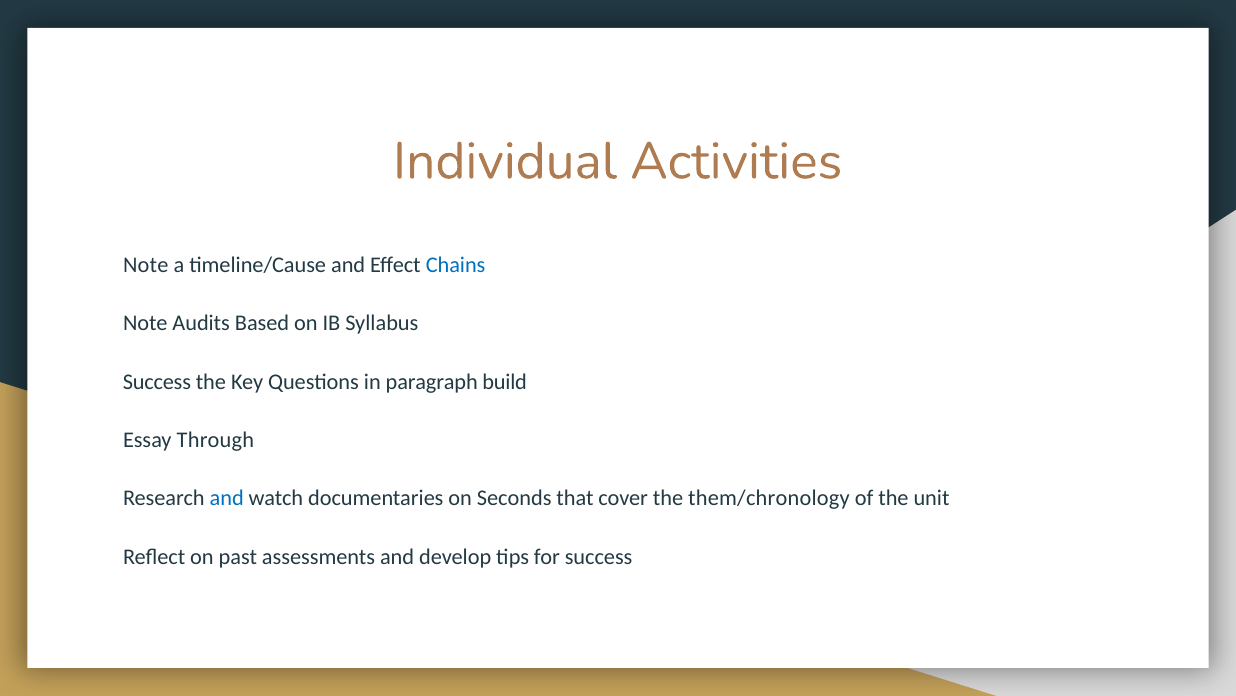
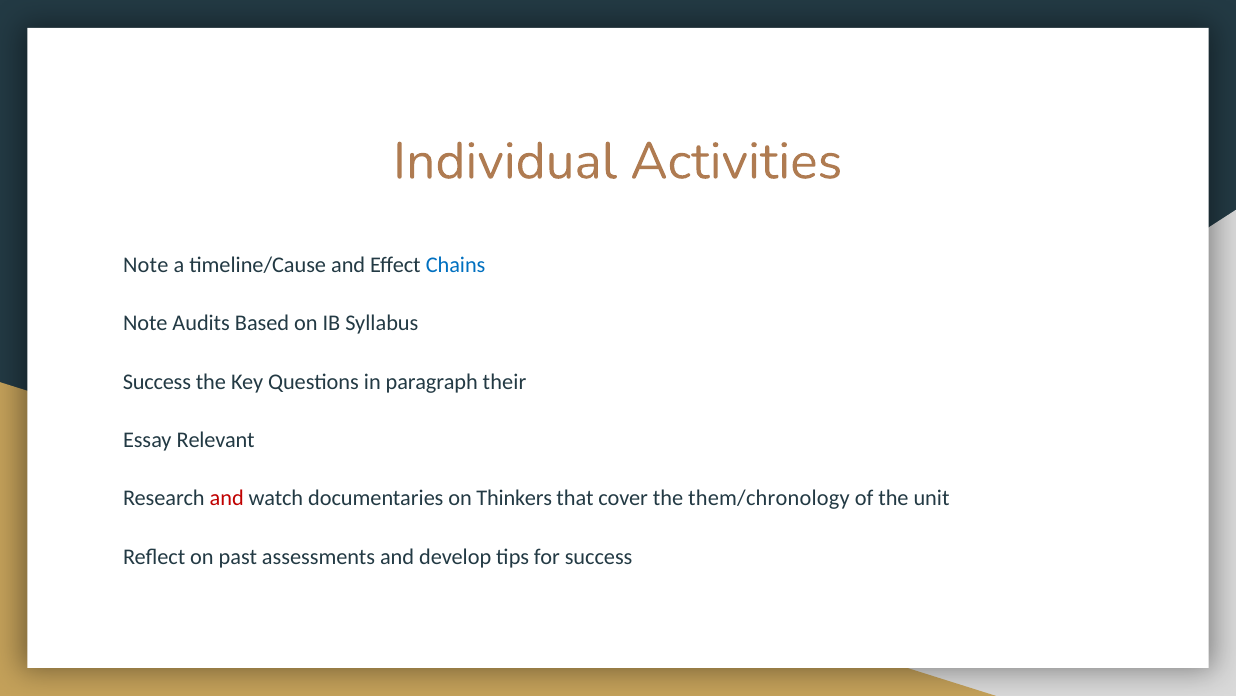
build: build -> their
Through: Through -> Relevant
and at (227, 498) colour: blue -> red
Seconds: Seconds -> Thinkers
